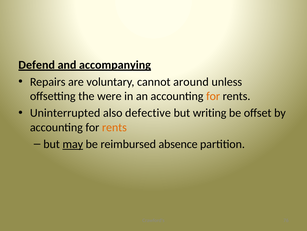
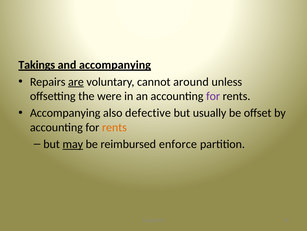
Defend: Defend -> Takings
are underline: none -> present
for at (213, 96) colour: orange -> purple
Uninterrupted at (65, 113): Uninterrupted -> Accompanying
writing: writing -> usually
absence: absence -> enforce
